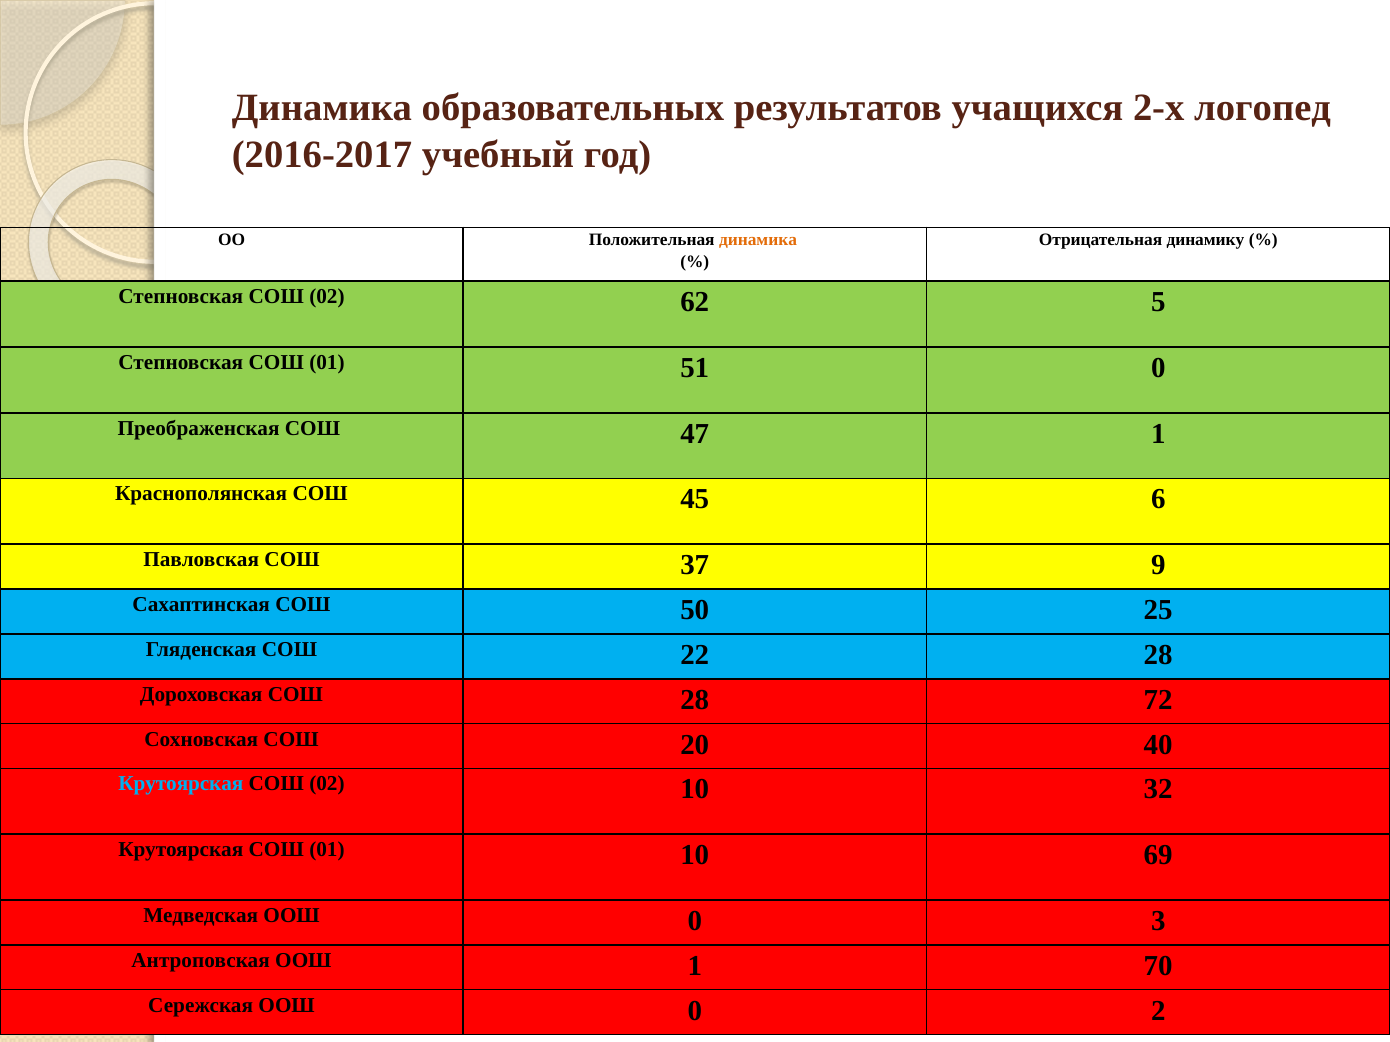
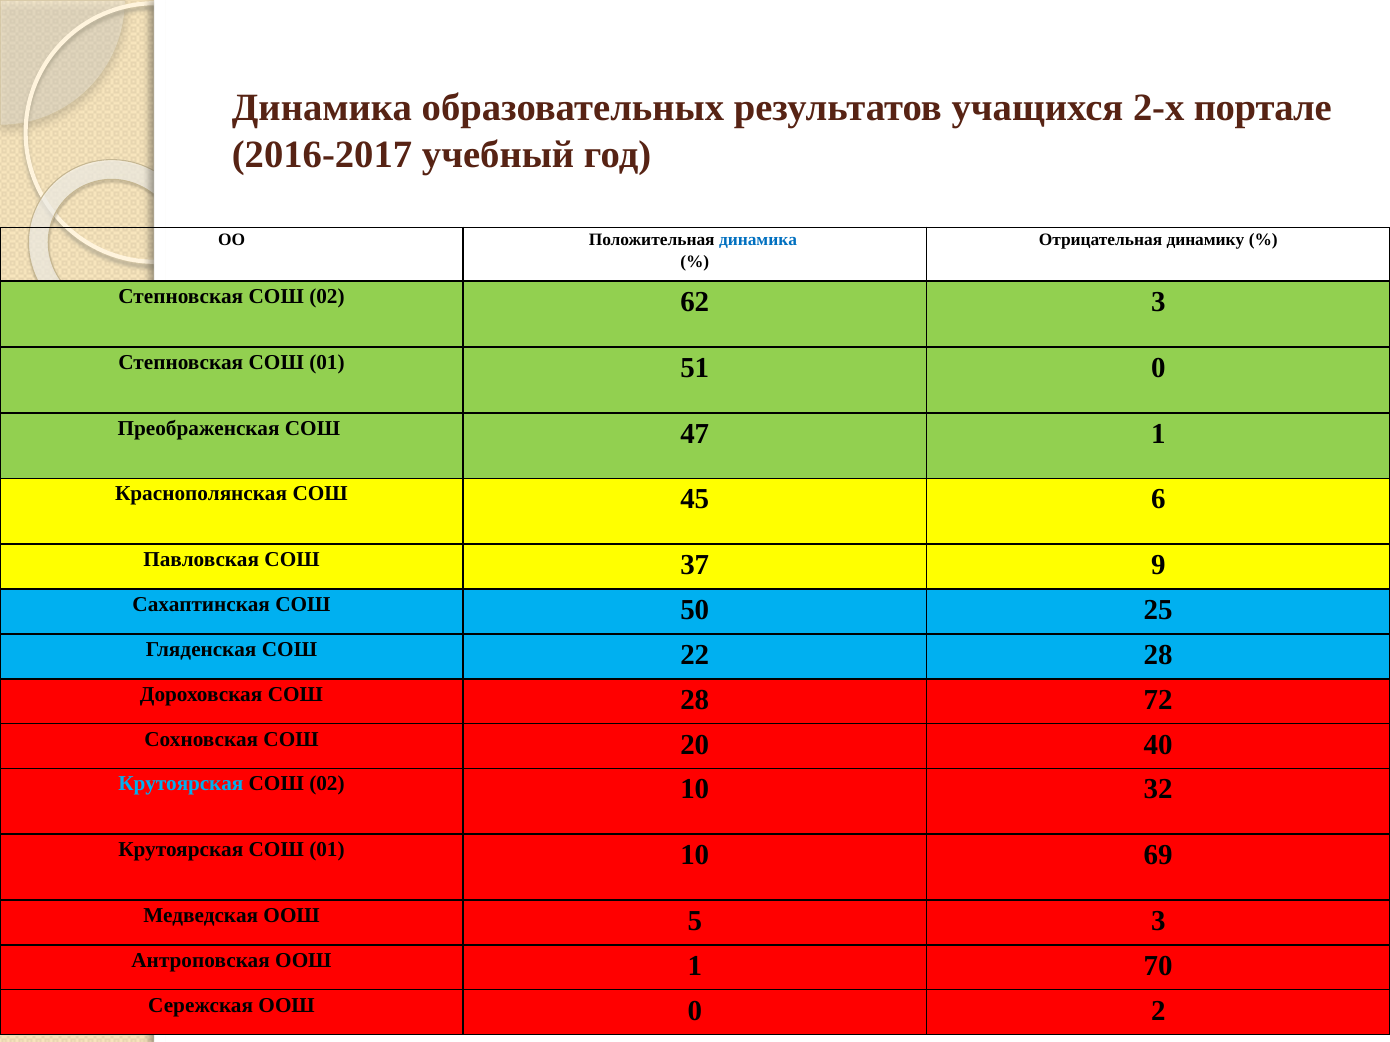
логопед: логопед -> портале
динамика at (758, 240) colour: orange -> blue
62 5: 5 -> 3
Медведская ООШ 0: 0 -> 5
